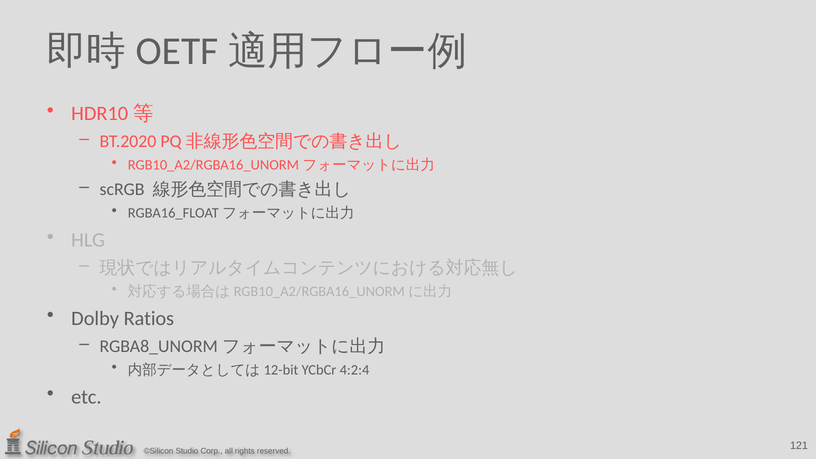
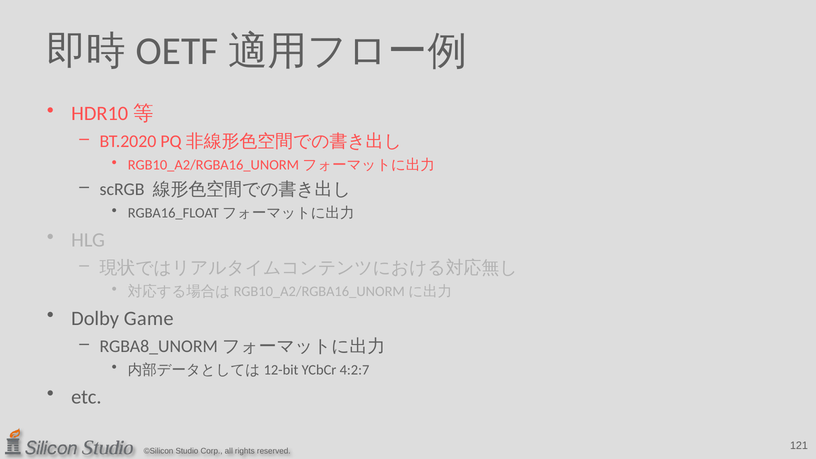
Ratios: Ratios -> Game
4:2:4: 4:2:4 -> 4:2:7
